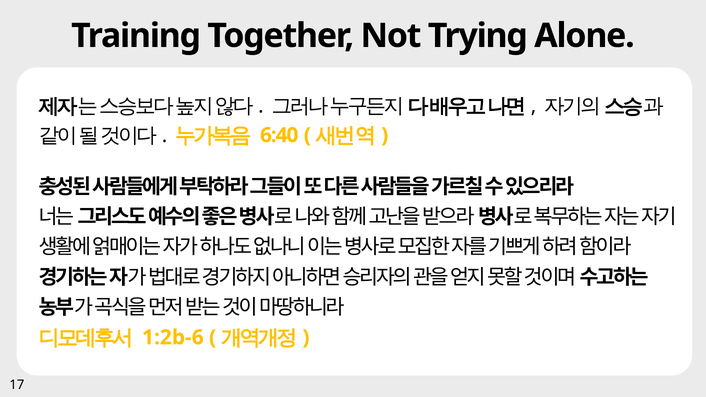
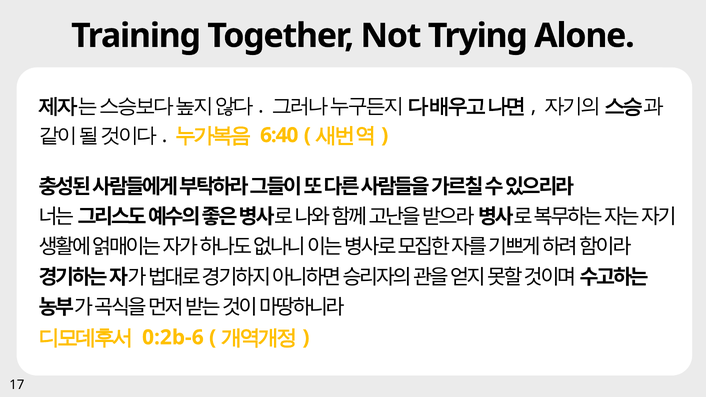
1:2b-6: 1:2b-6 -> 0:2b-6
